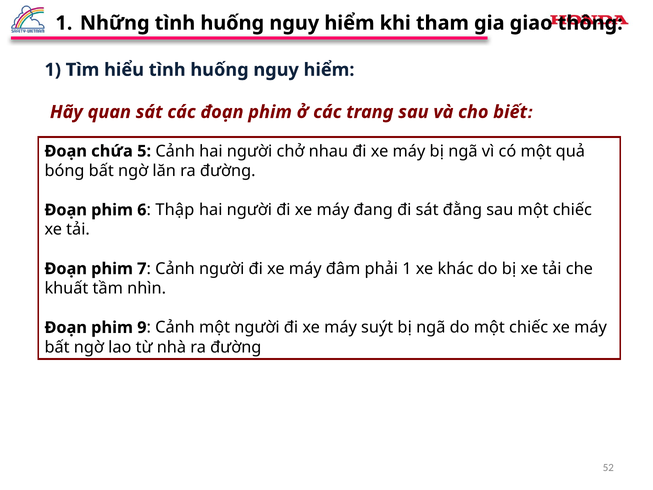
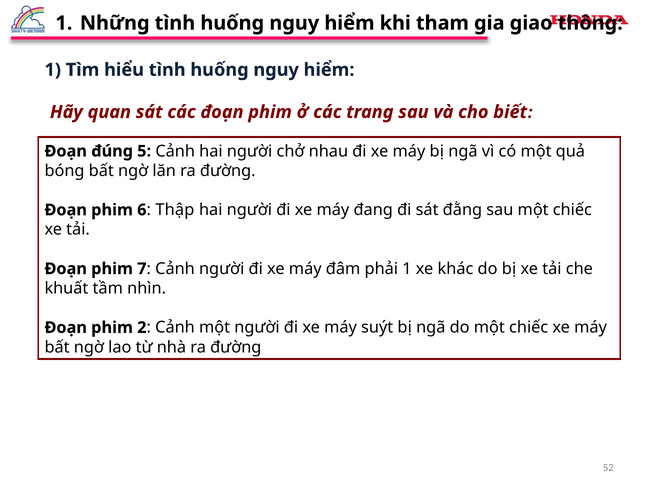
chứa: chứa -> đúng
9: 9 -> 2
